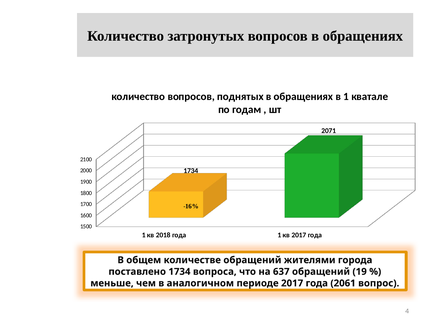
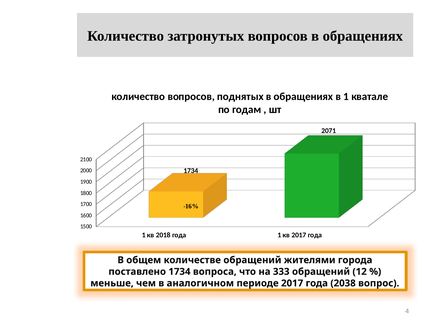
637: 637 -> 333
19: 19 -> 12
2061: 2061 -> 2038
